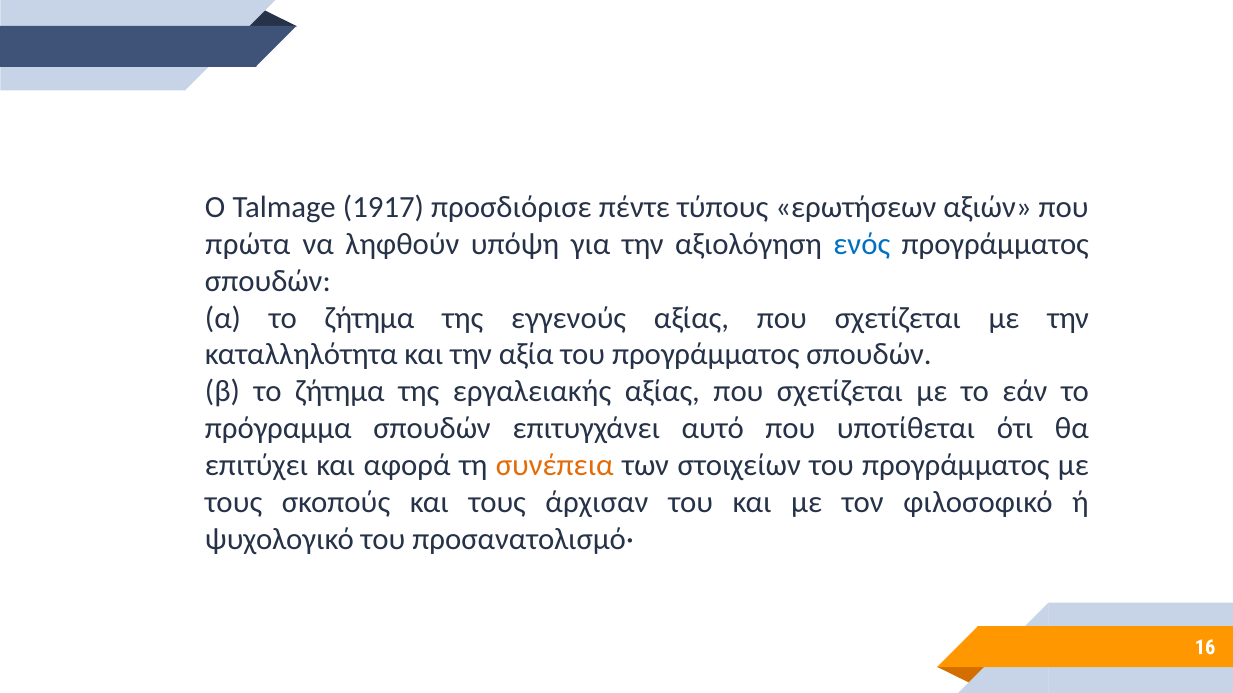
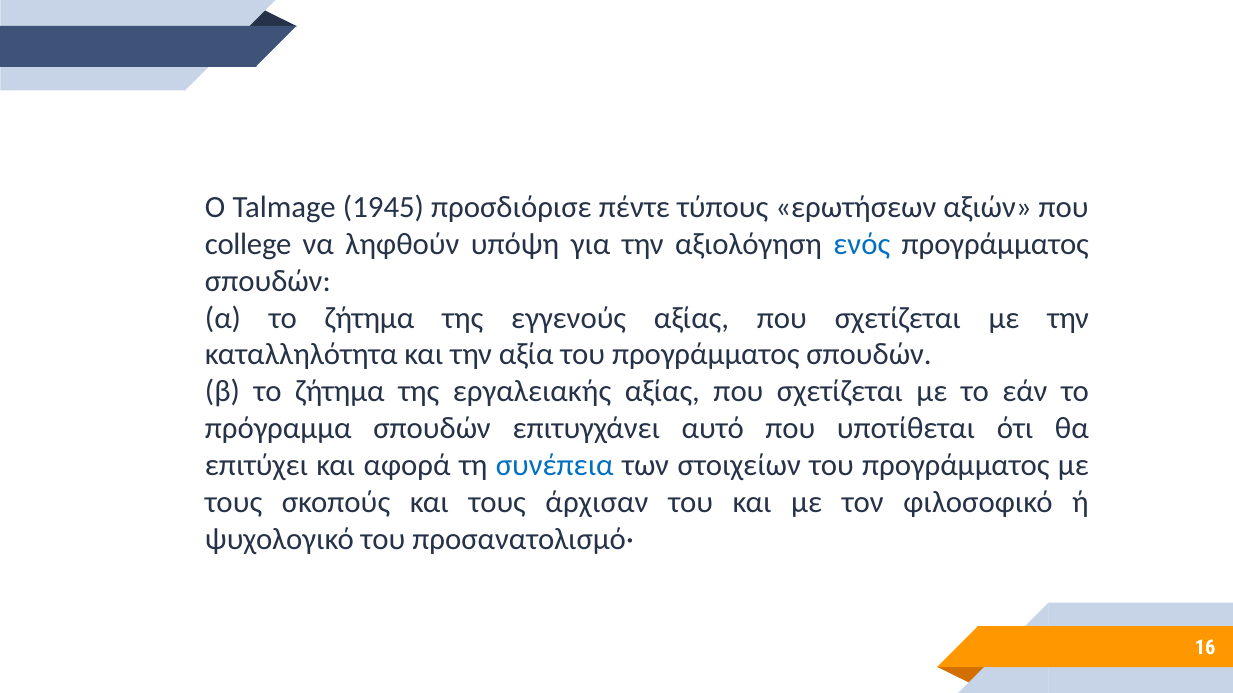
1917: 1917 -> 1945
πρώτα: πρώτα -> college
συνέπεια colour: orange -> blue
